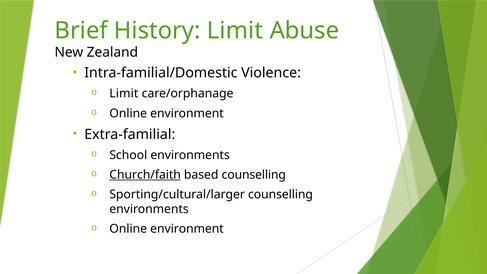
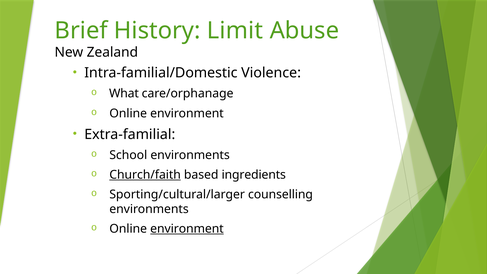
Limit at (124, 94): Limit -> What
based counselling: counselling -> ingredients
environment at (187, 229) underline: none -> present
